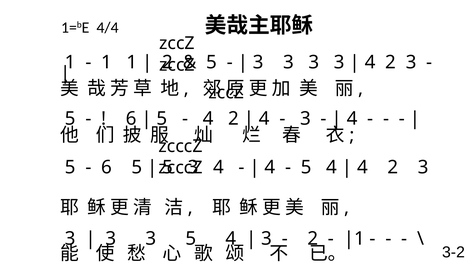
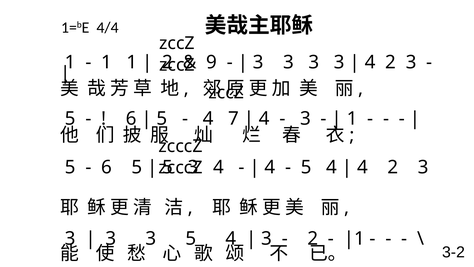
5 at (212, 62): 5 -> 9
2 at (233, 118): 2 -> 7
4 at (352, 118): 4 -> 1
